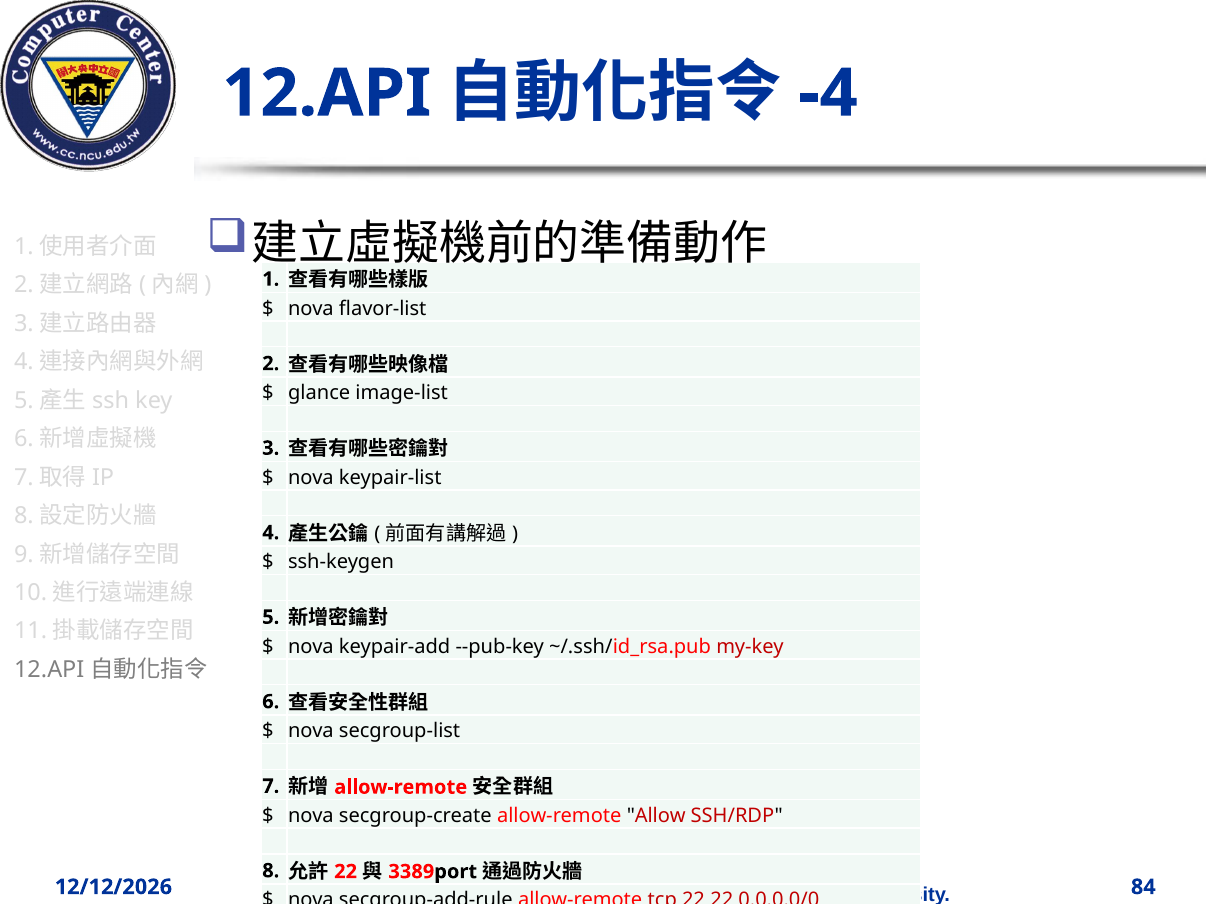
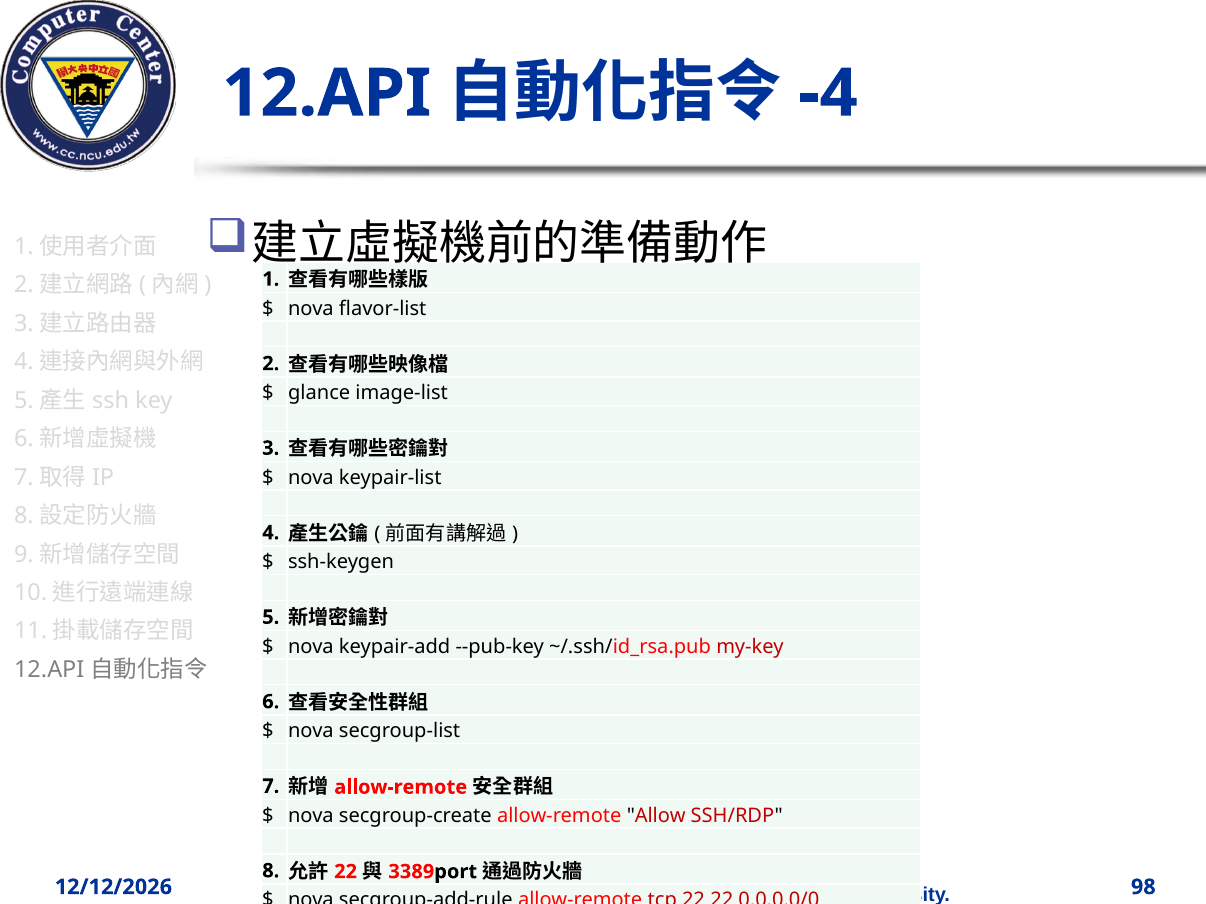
84: 84 -> 98
